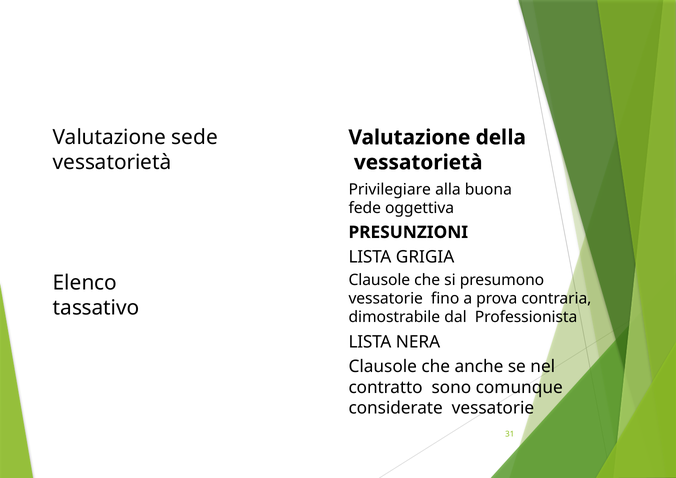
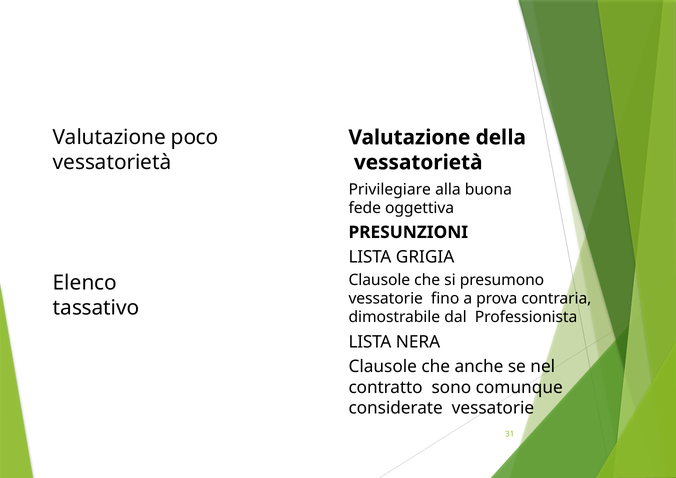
sede: sede -> poco
